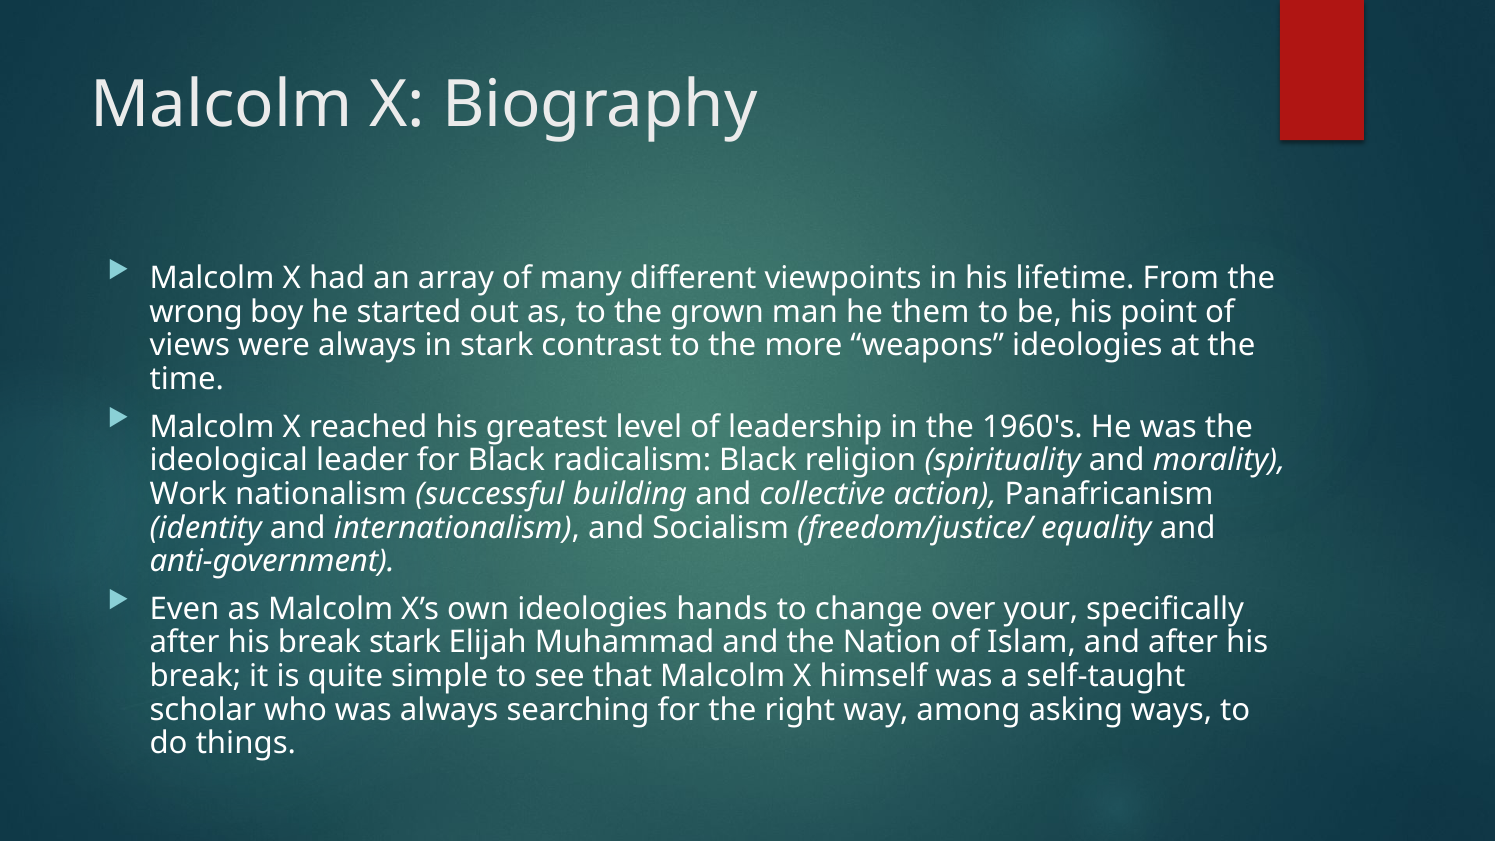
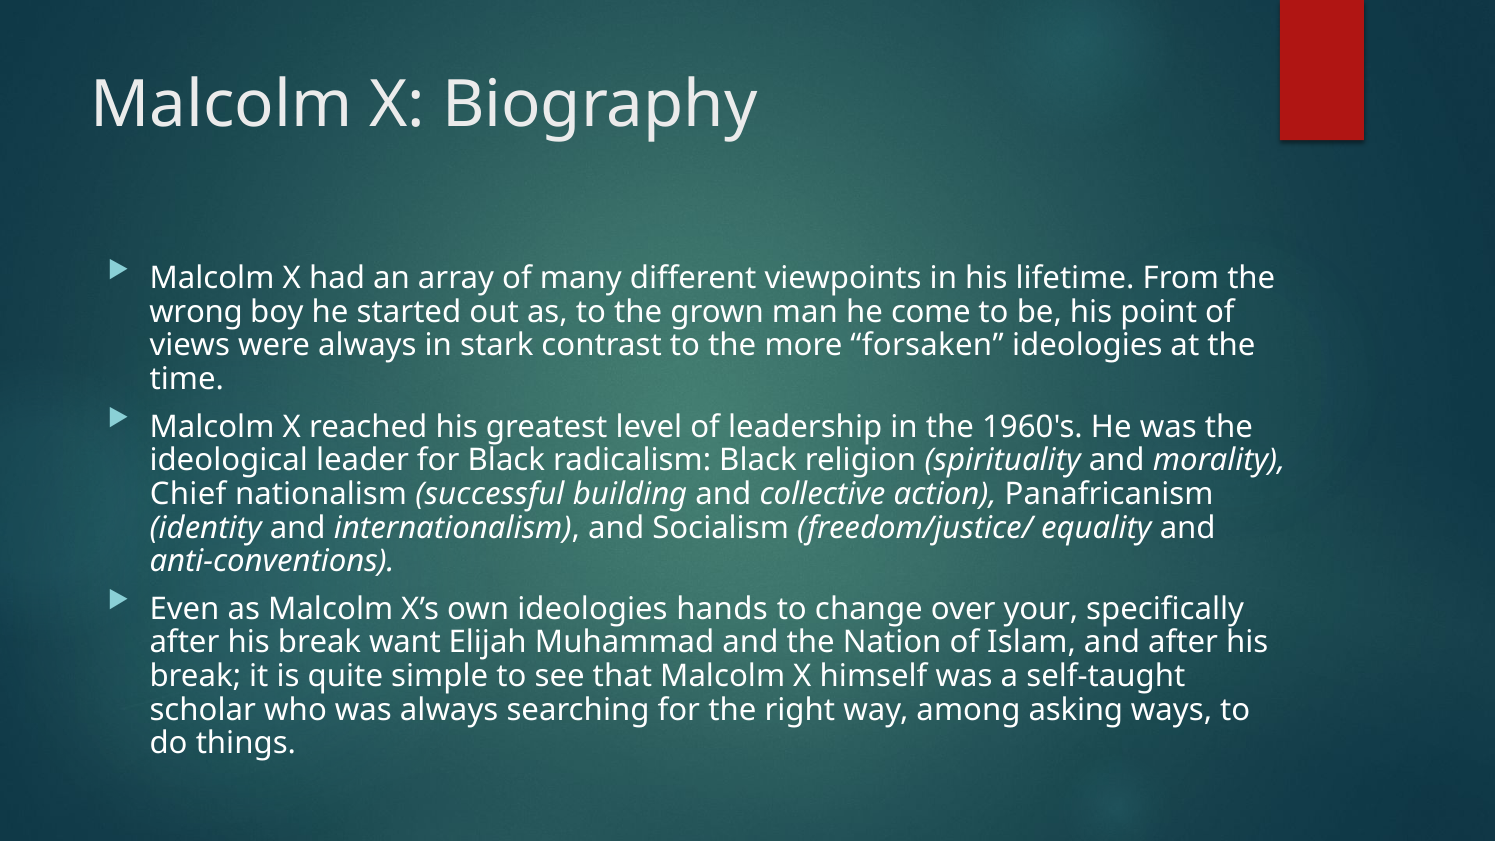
them: them -> come
weapons: weapons -> forsaken
Work: Work -> Chief
anti-government: anti-government -> anti-conventions
break stark: stark -> want
